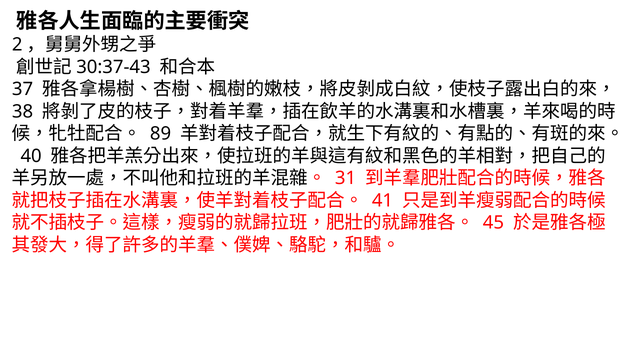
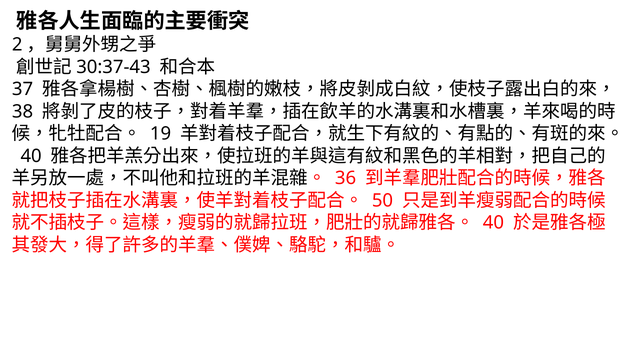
89: 89 -> 19
31: 31 -> 36
41: 41 -> 50
45 at (493, 223): 45 -> 40
